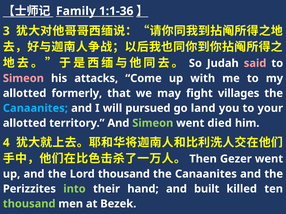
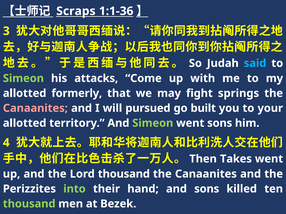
Family: Family -> Scraps
said colour: pink -> light blue
Simeon at (23, 79) colour: pink -> light green
villages: villages -> springs
Canaanites at (35, 108) colour: light blue -> pink
land: land -> built
went died: died -> sons
Gezer: Gezer -> Takes
and built: built -> sons
